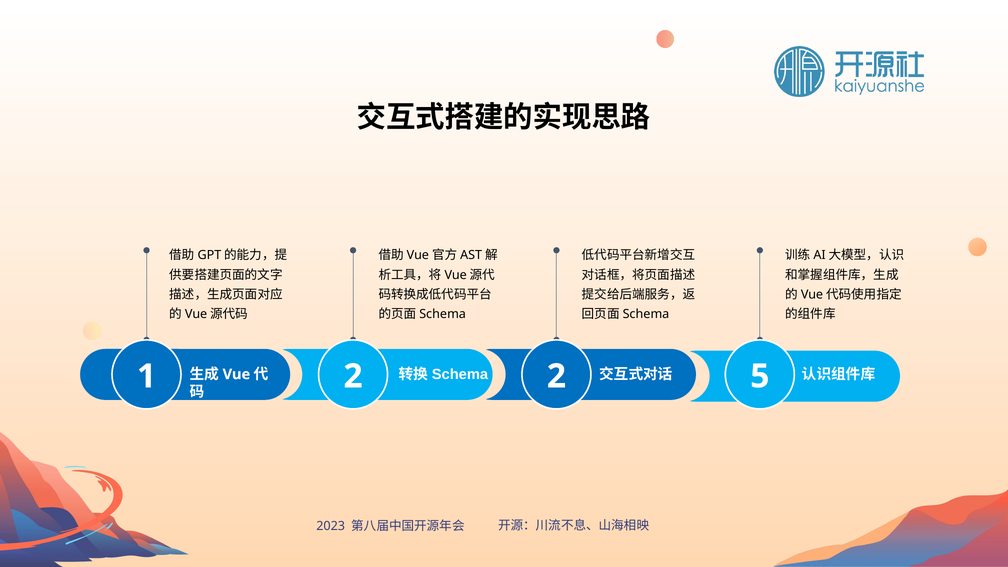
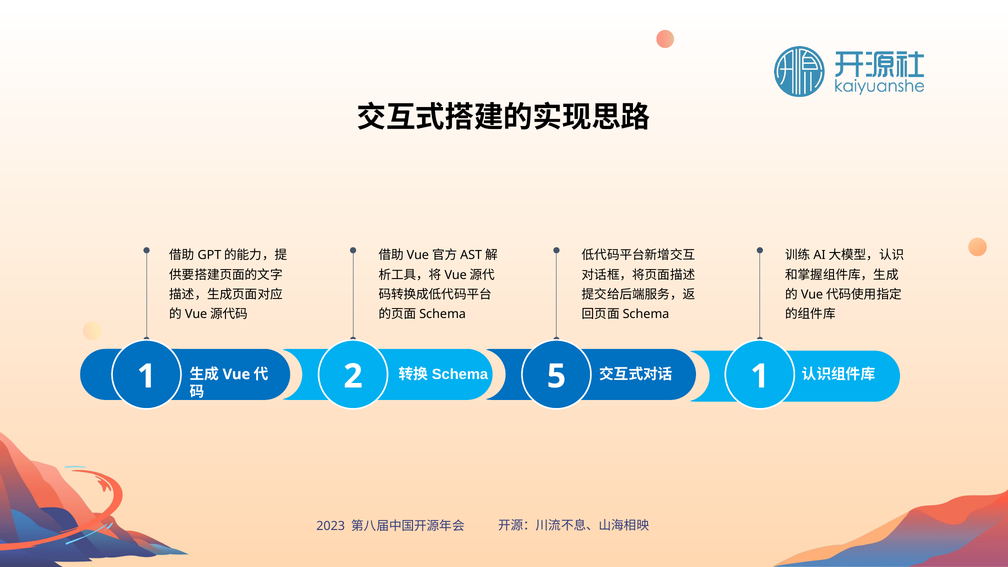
2 at (556, 376): 2 -> 5
5 at (760, 376): 5 -> 1
